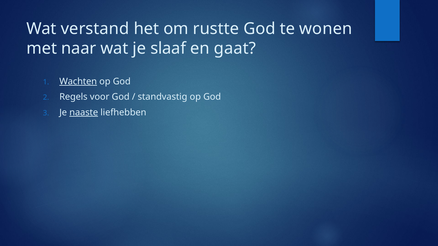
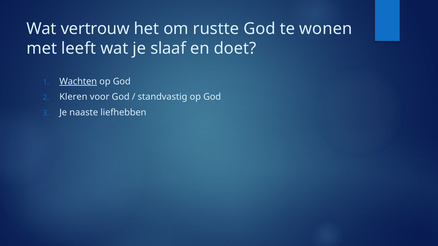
verstand: verstand -> vertrouw
naar: naar -> leeft
gaat: gaat -> doet
Regels: Regels -> Kleren
naaste underline: present -> none
